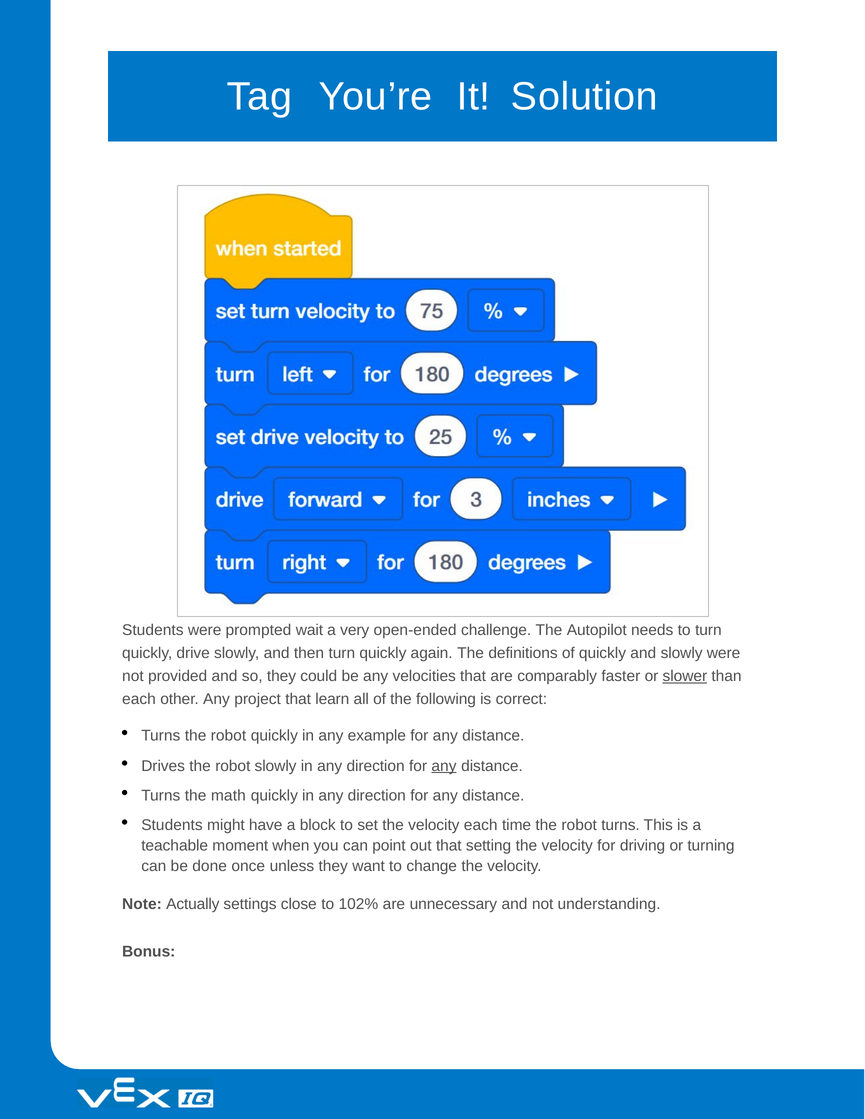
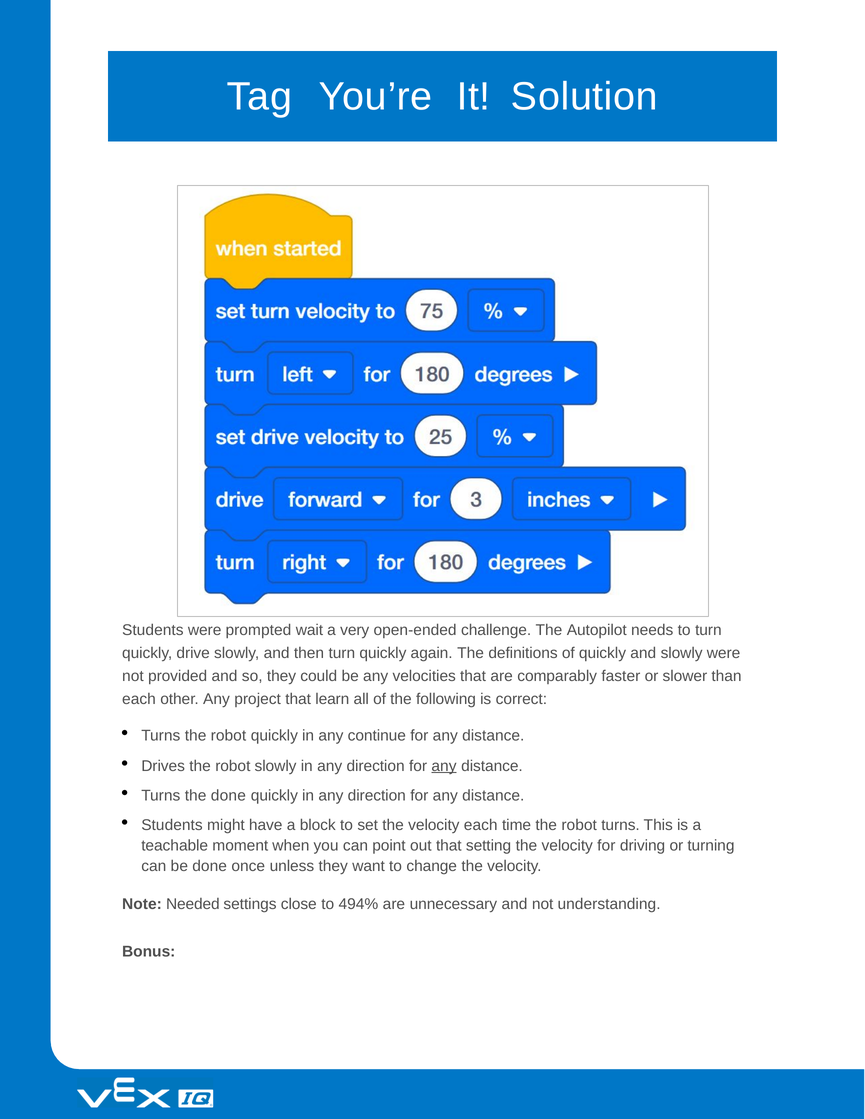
slower underline: present -> none
example: example -> continue
the math: math -> done
Actually: Actually -> Needed
102%: 102% -> 494%
